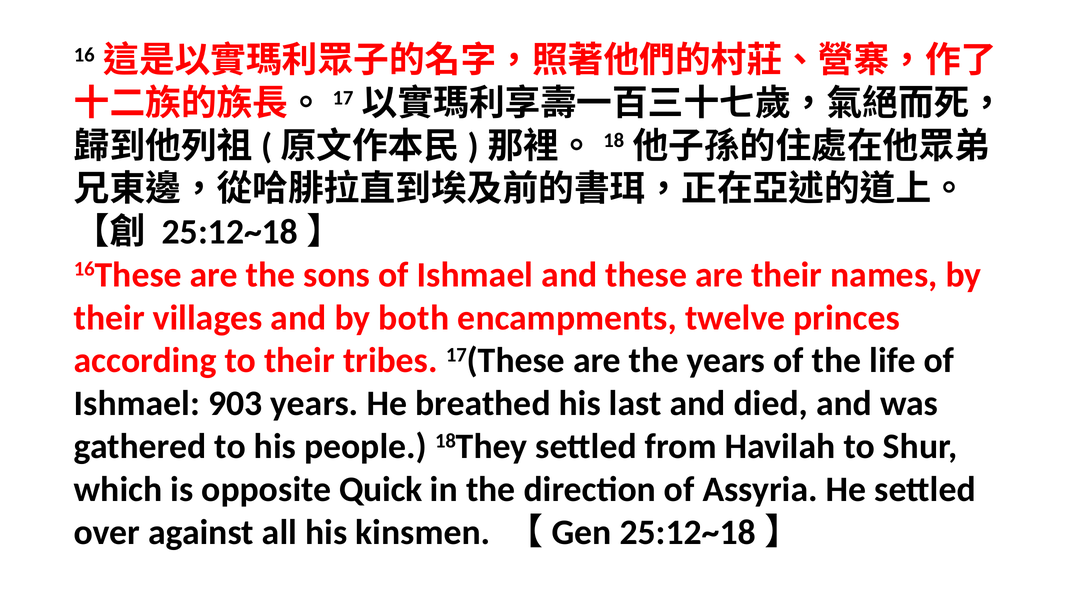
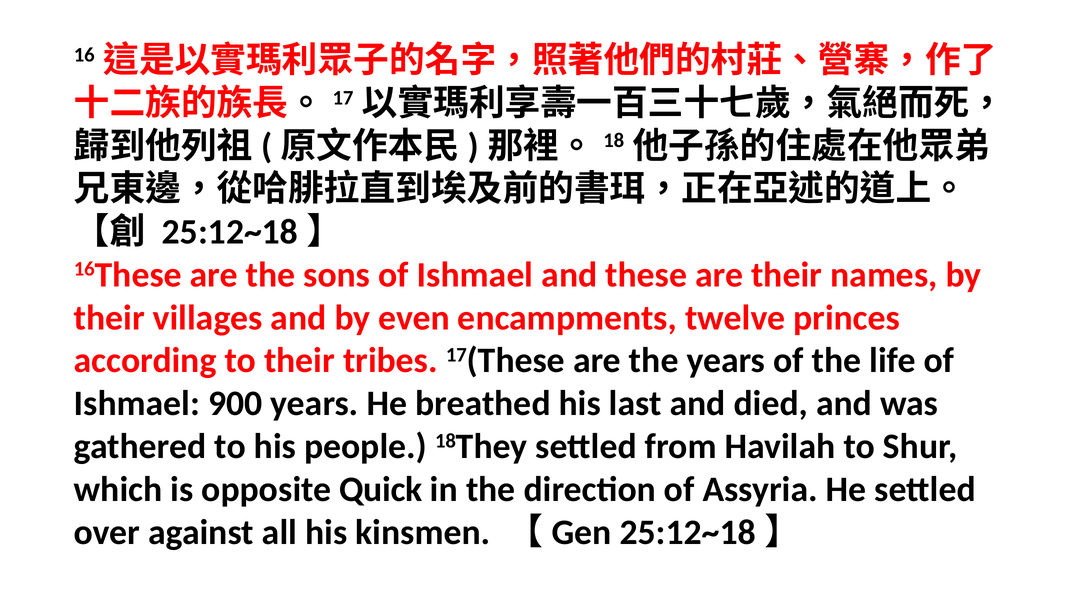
both: both -> even
903: 903 -> 900
